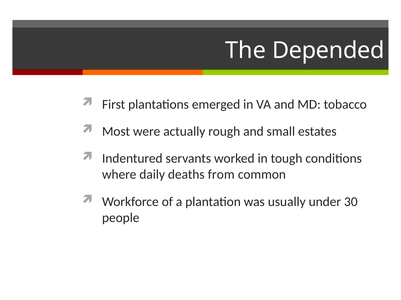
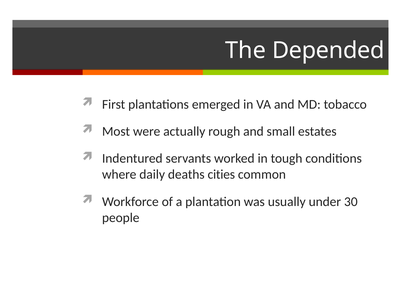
from: from -> cities
